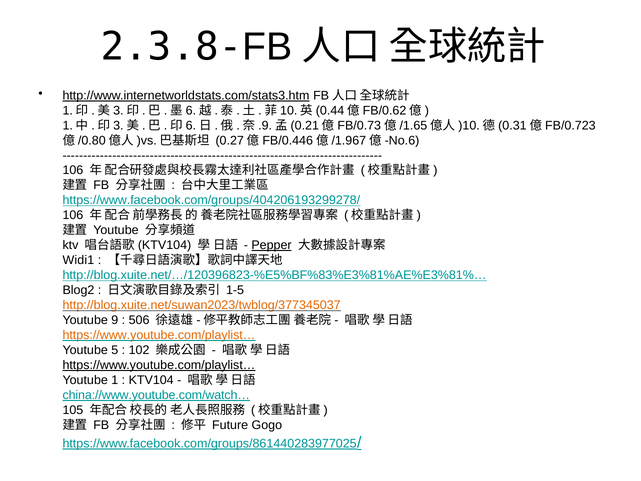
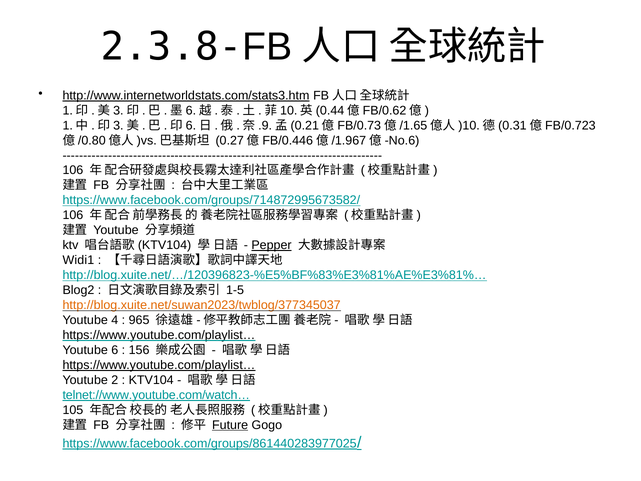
https://www.facebook.com/groups/404206193299278/: https://www.facebook.com/groups/404206193299278/ -> https://www.facebook.com/groups/714872995673582/
9: 9 -> 4
506: 506 -> 965
https://www.youtube.com/playlist… at (159, 335) colour: orange -> black
5: 5 -> 6
102: 102 -> 156
1: 1 -> 2
china://www.youtube.com/watch…: china://www.youtube.com/watch… -> telnet://www.youtube.com/watch…
Future underline: none -> present
